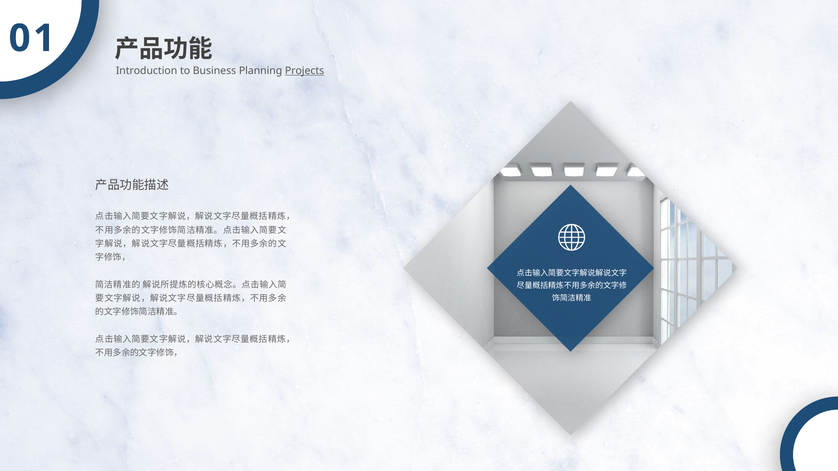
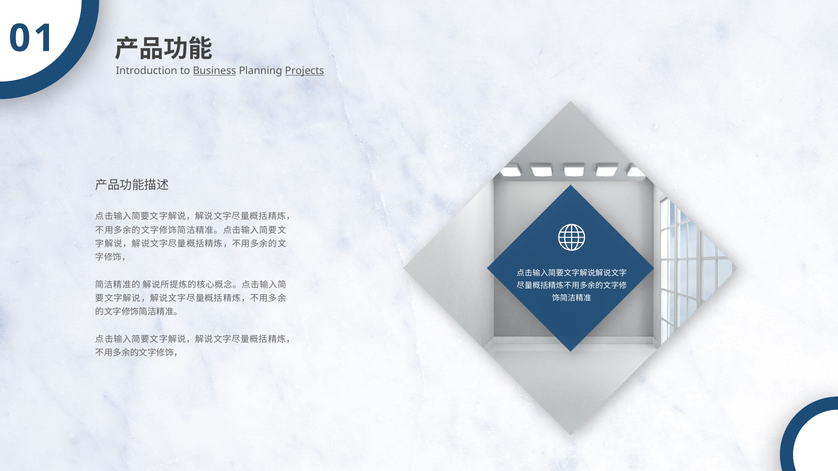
Business underline: none -> present
